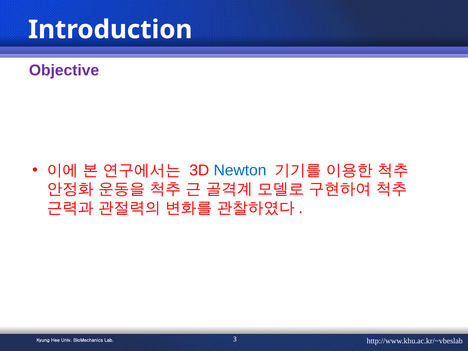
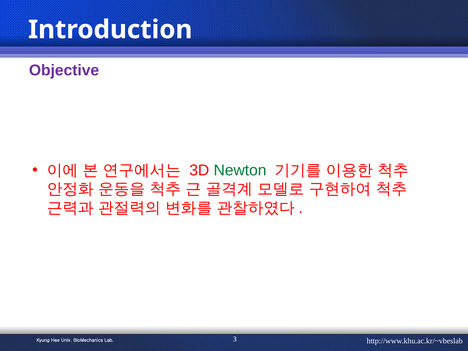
Newton colour: blue -> green
